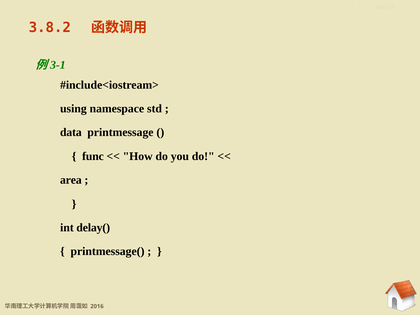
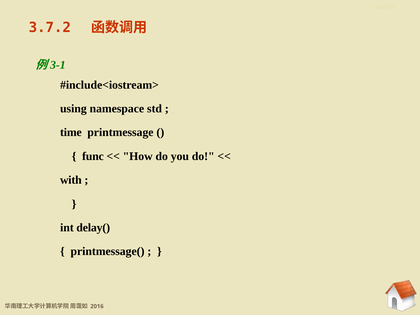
3.8.2: 3.8.2 -> 3.7.2
data: data -> time
area: area -> with
